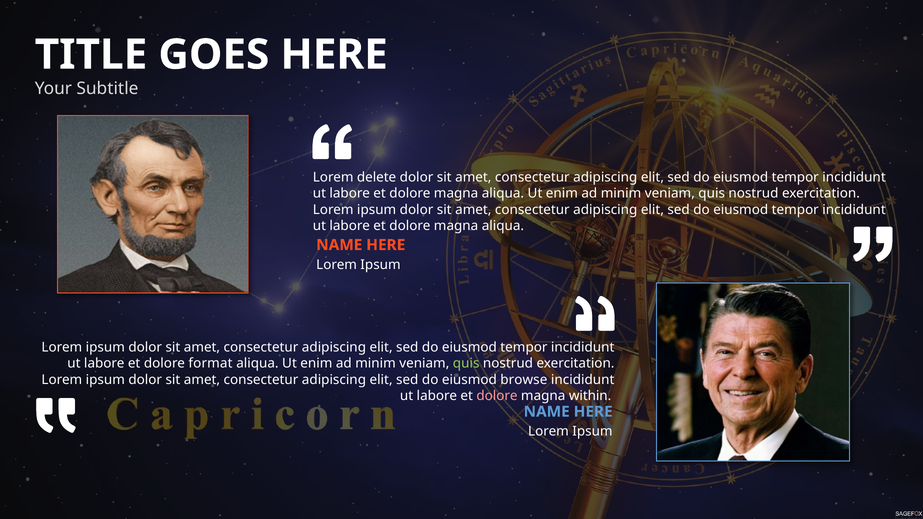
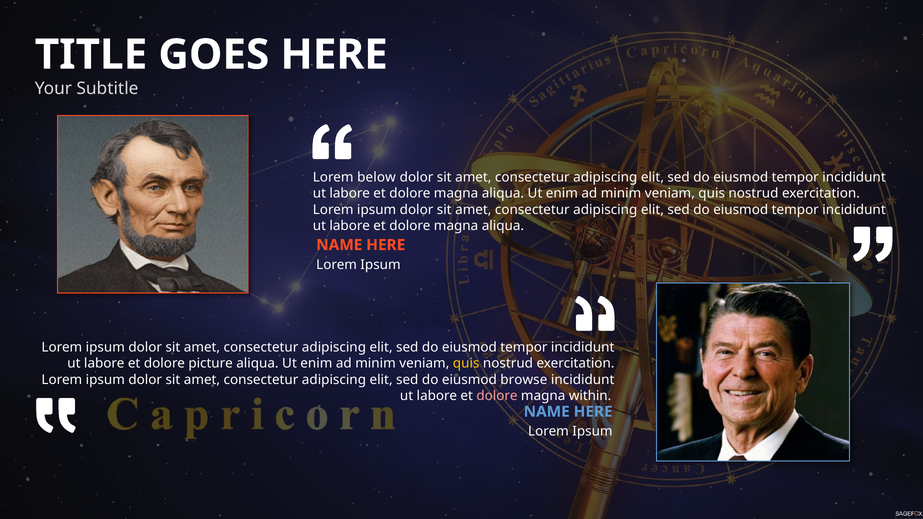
delete: delete -> below
format: format -> picture
quis at (466, 364) colour: light green -> yellow
